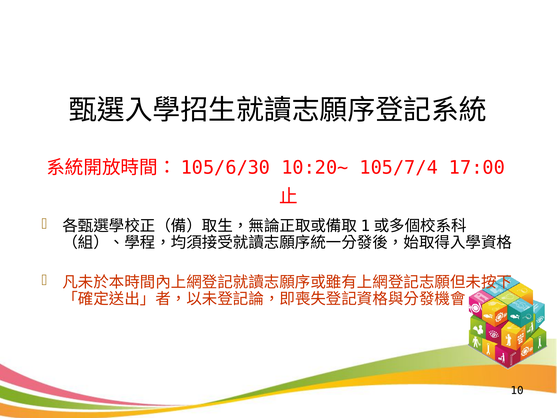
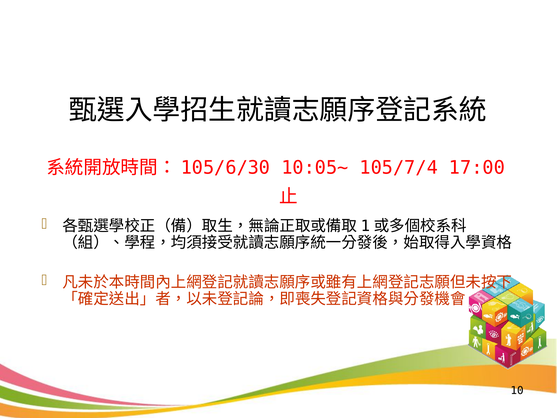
10:20~: 10:20~ -> 10:05~
